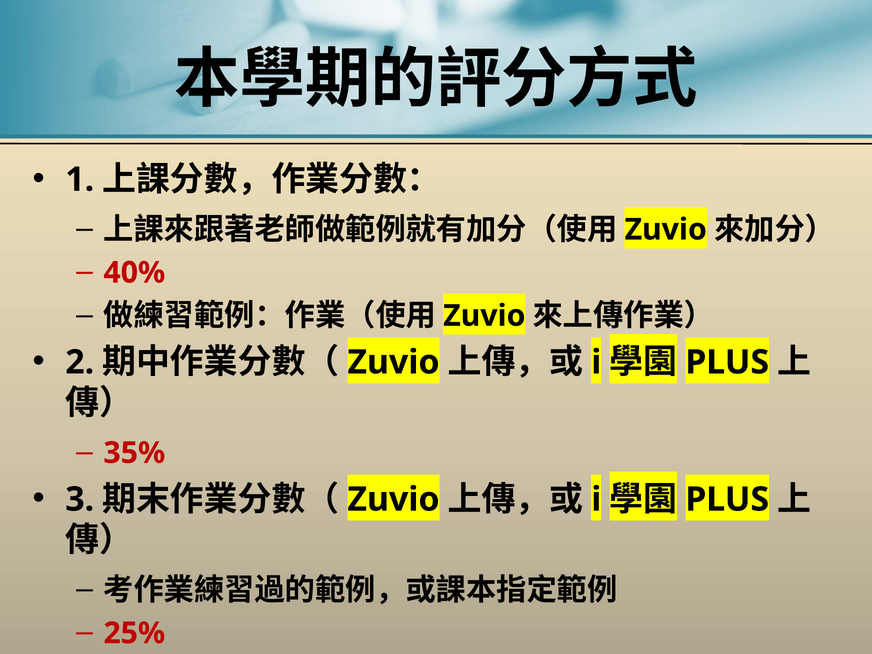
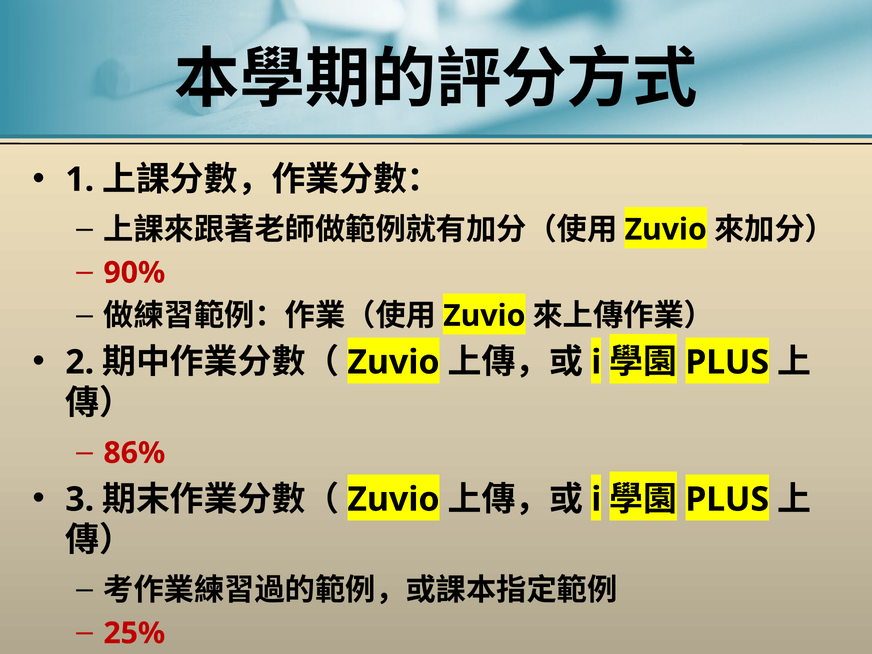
40%: 40% -> 90%
35%: 35% -> 86%
